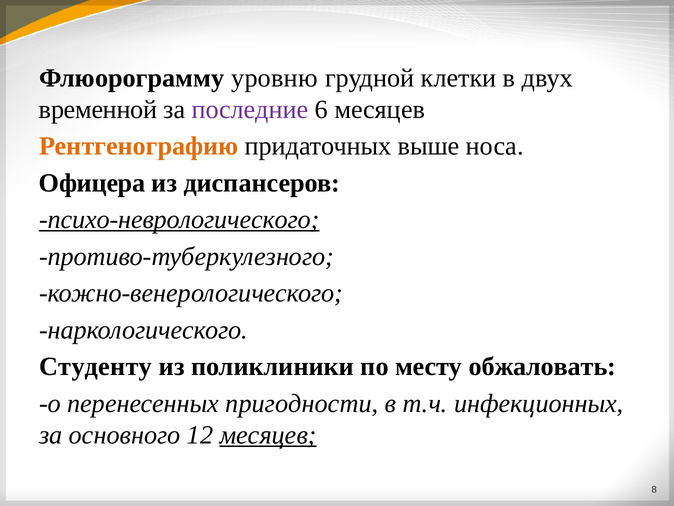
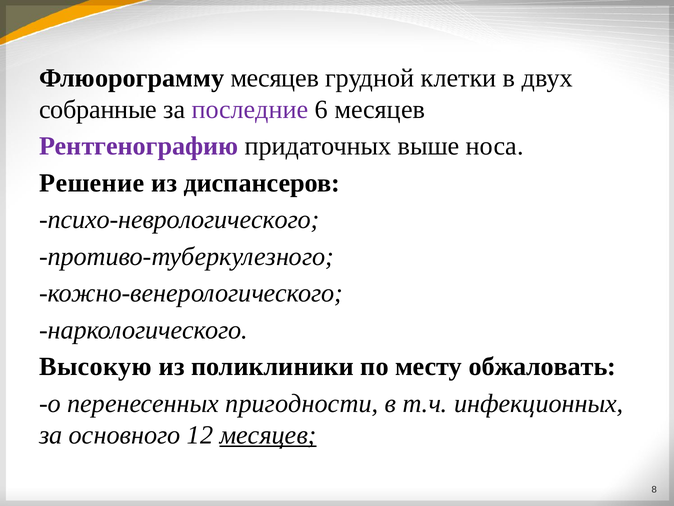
Флюорограмму уровню: уровню -> месяцев
временной: временной -> собранные
Рентгенографию colour: orange -> purple
Офицера: Офицера -> Решение
психо-неврологического underline: present -> none
Студенту: Студенту -> Высокую
